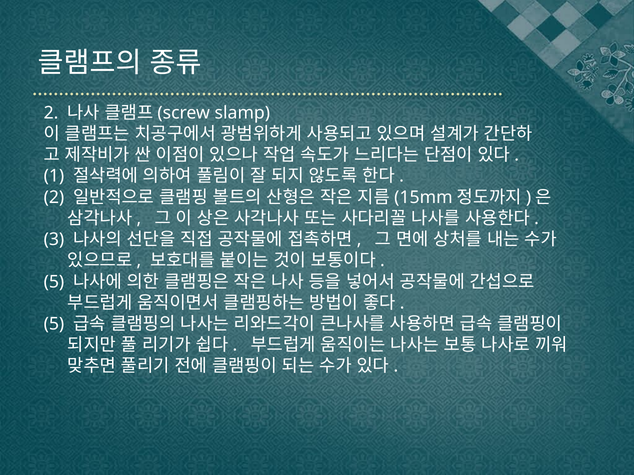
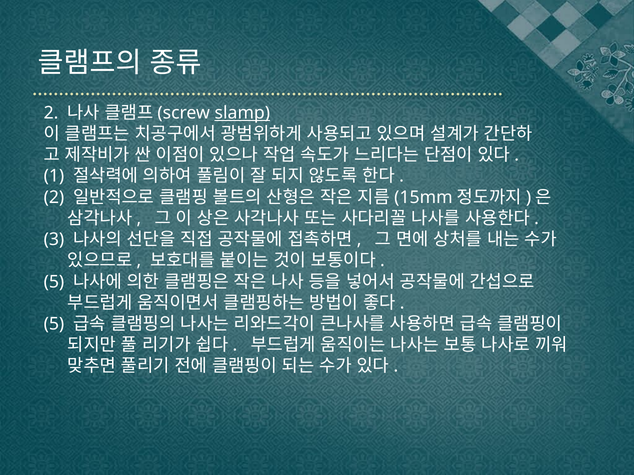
slamp underline: none -> present
